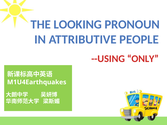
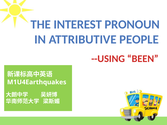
LOOKING: LOOKING -> INTEREST
ONLY: ONLY -> BEEN
